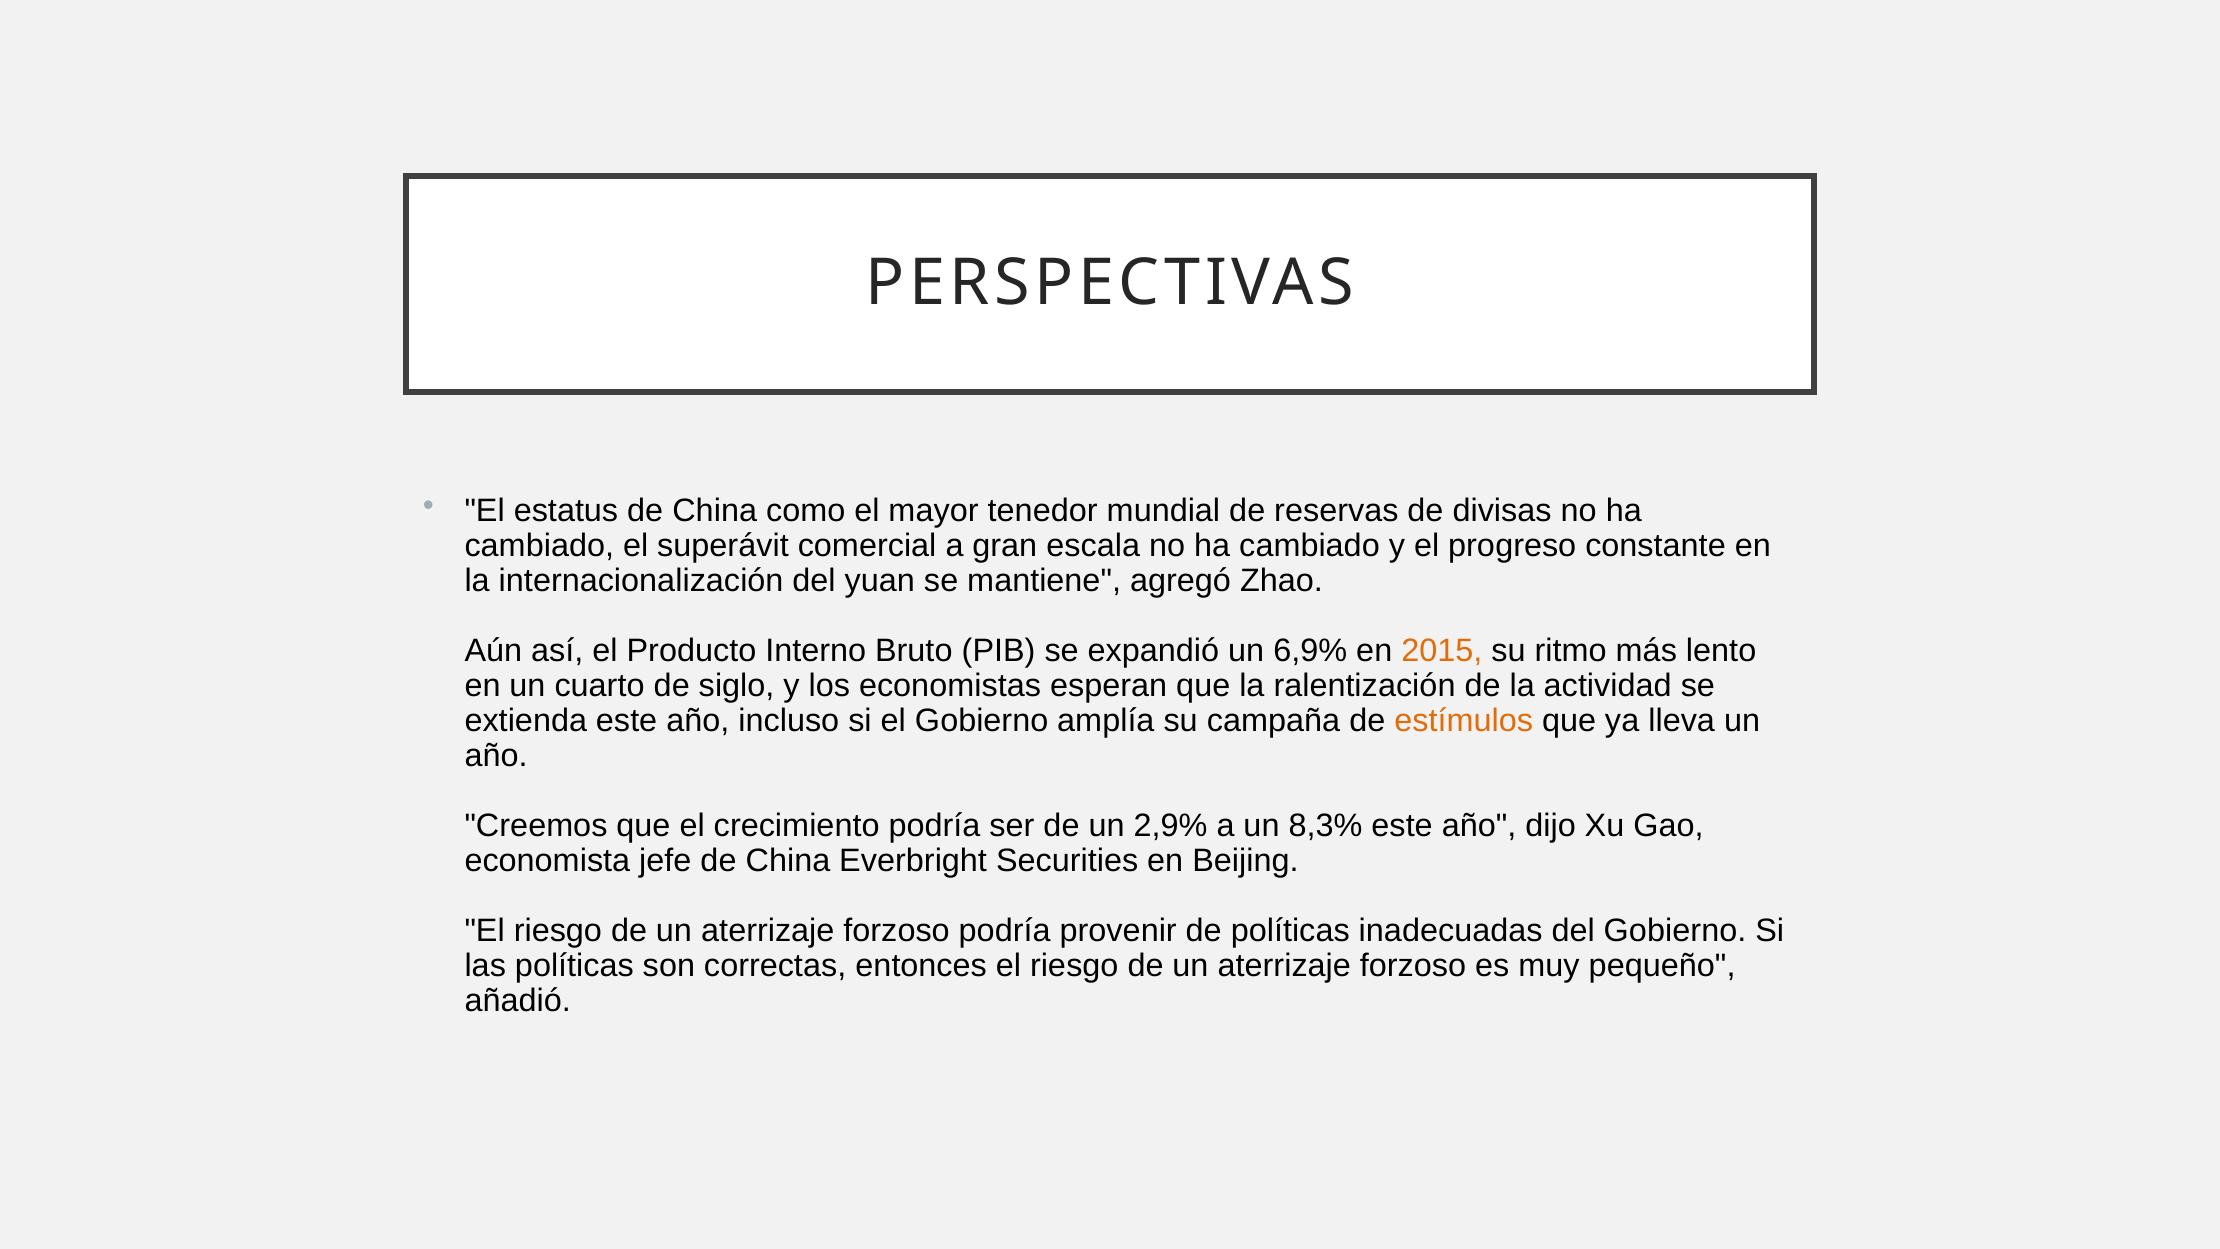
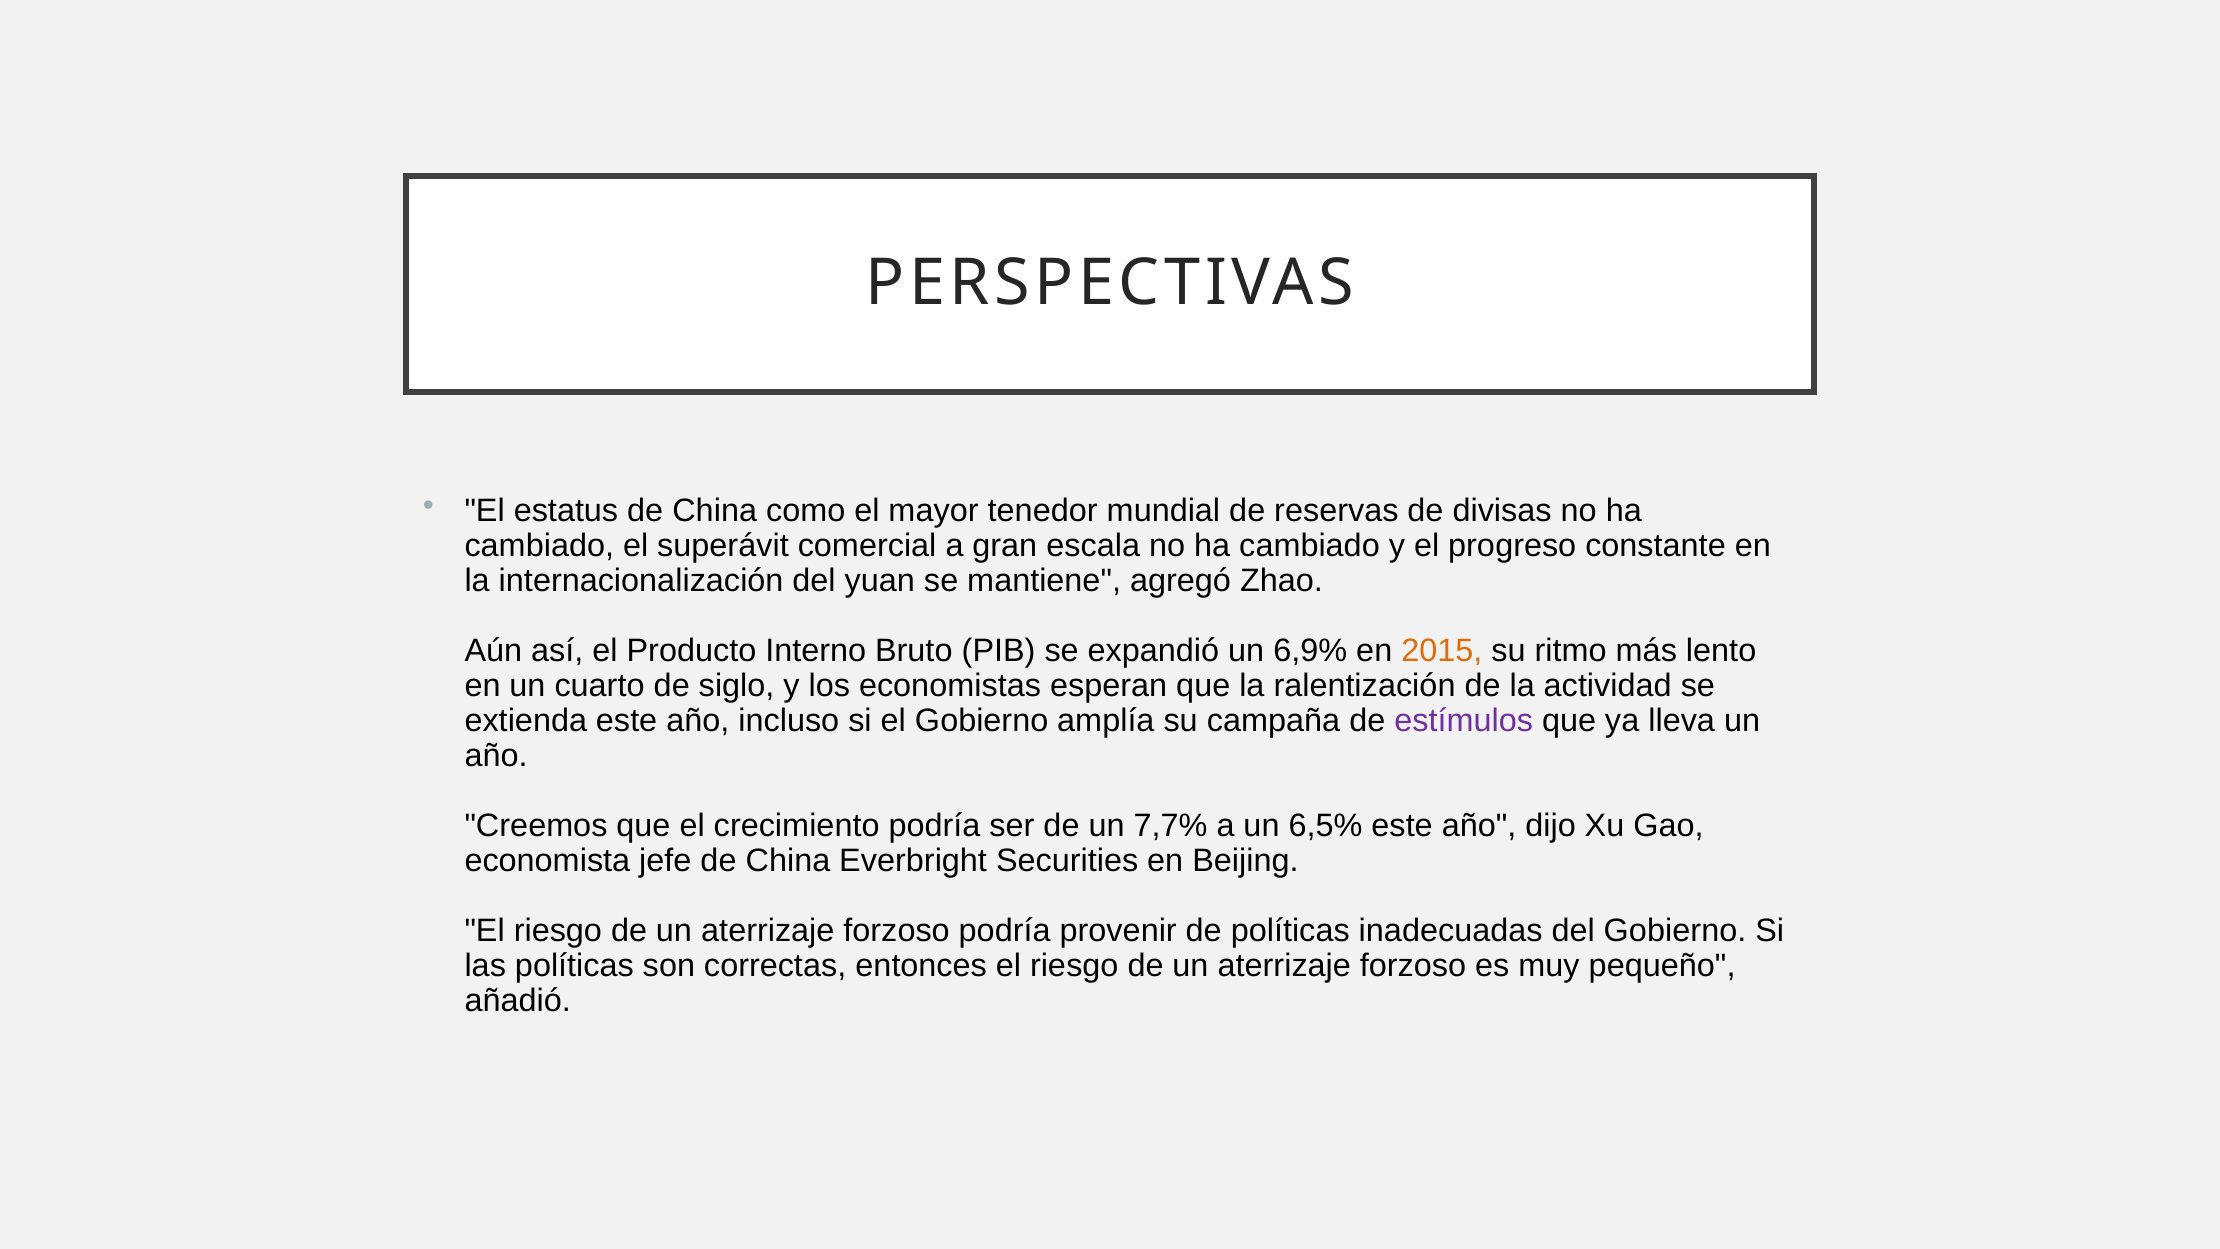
estímulos colour: orange -> purple
2,9%: 2,9% -> 7,7%
8,3%: 8,3% -> 6,5%
